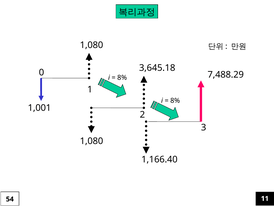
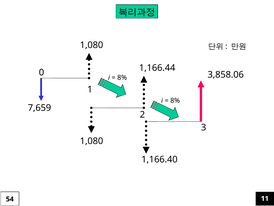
3,645.18: 3,645.18 -> 1,166.44
7,488.29: 7,488.29 -> 3,858.06
1,001: 1,001 -> 7,659
